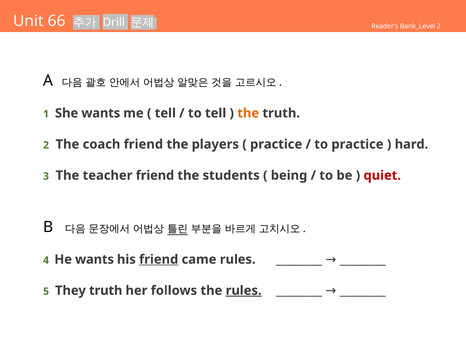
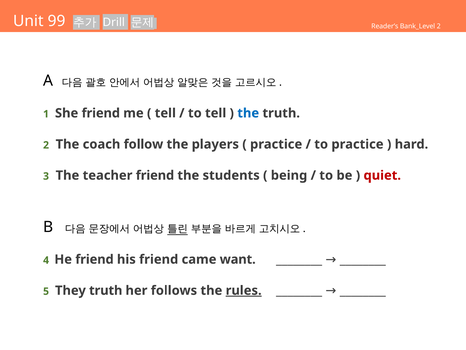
66: 66 -> 99
She wants: wants -> friend
the at (248, 113) colour: orange -> blue
coach friend: friend -> follow
He wants: wants -> friend
friend at (159, 259) underline: present -> none
came rules: rules -> want
